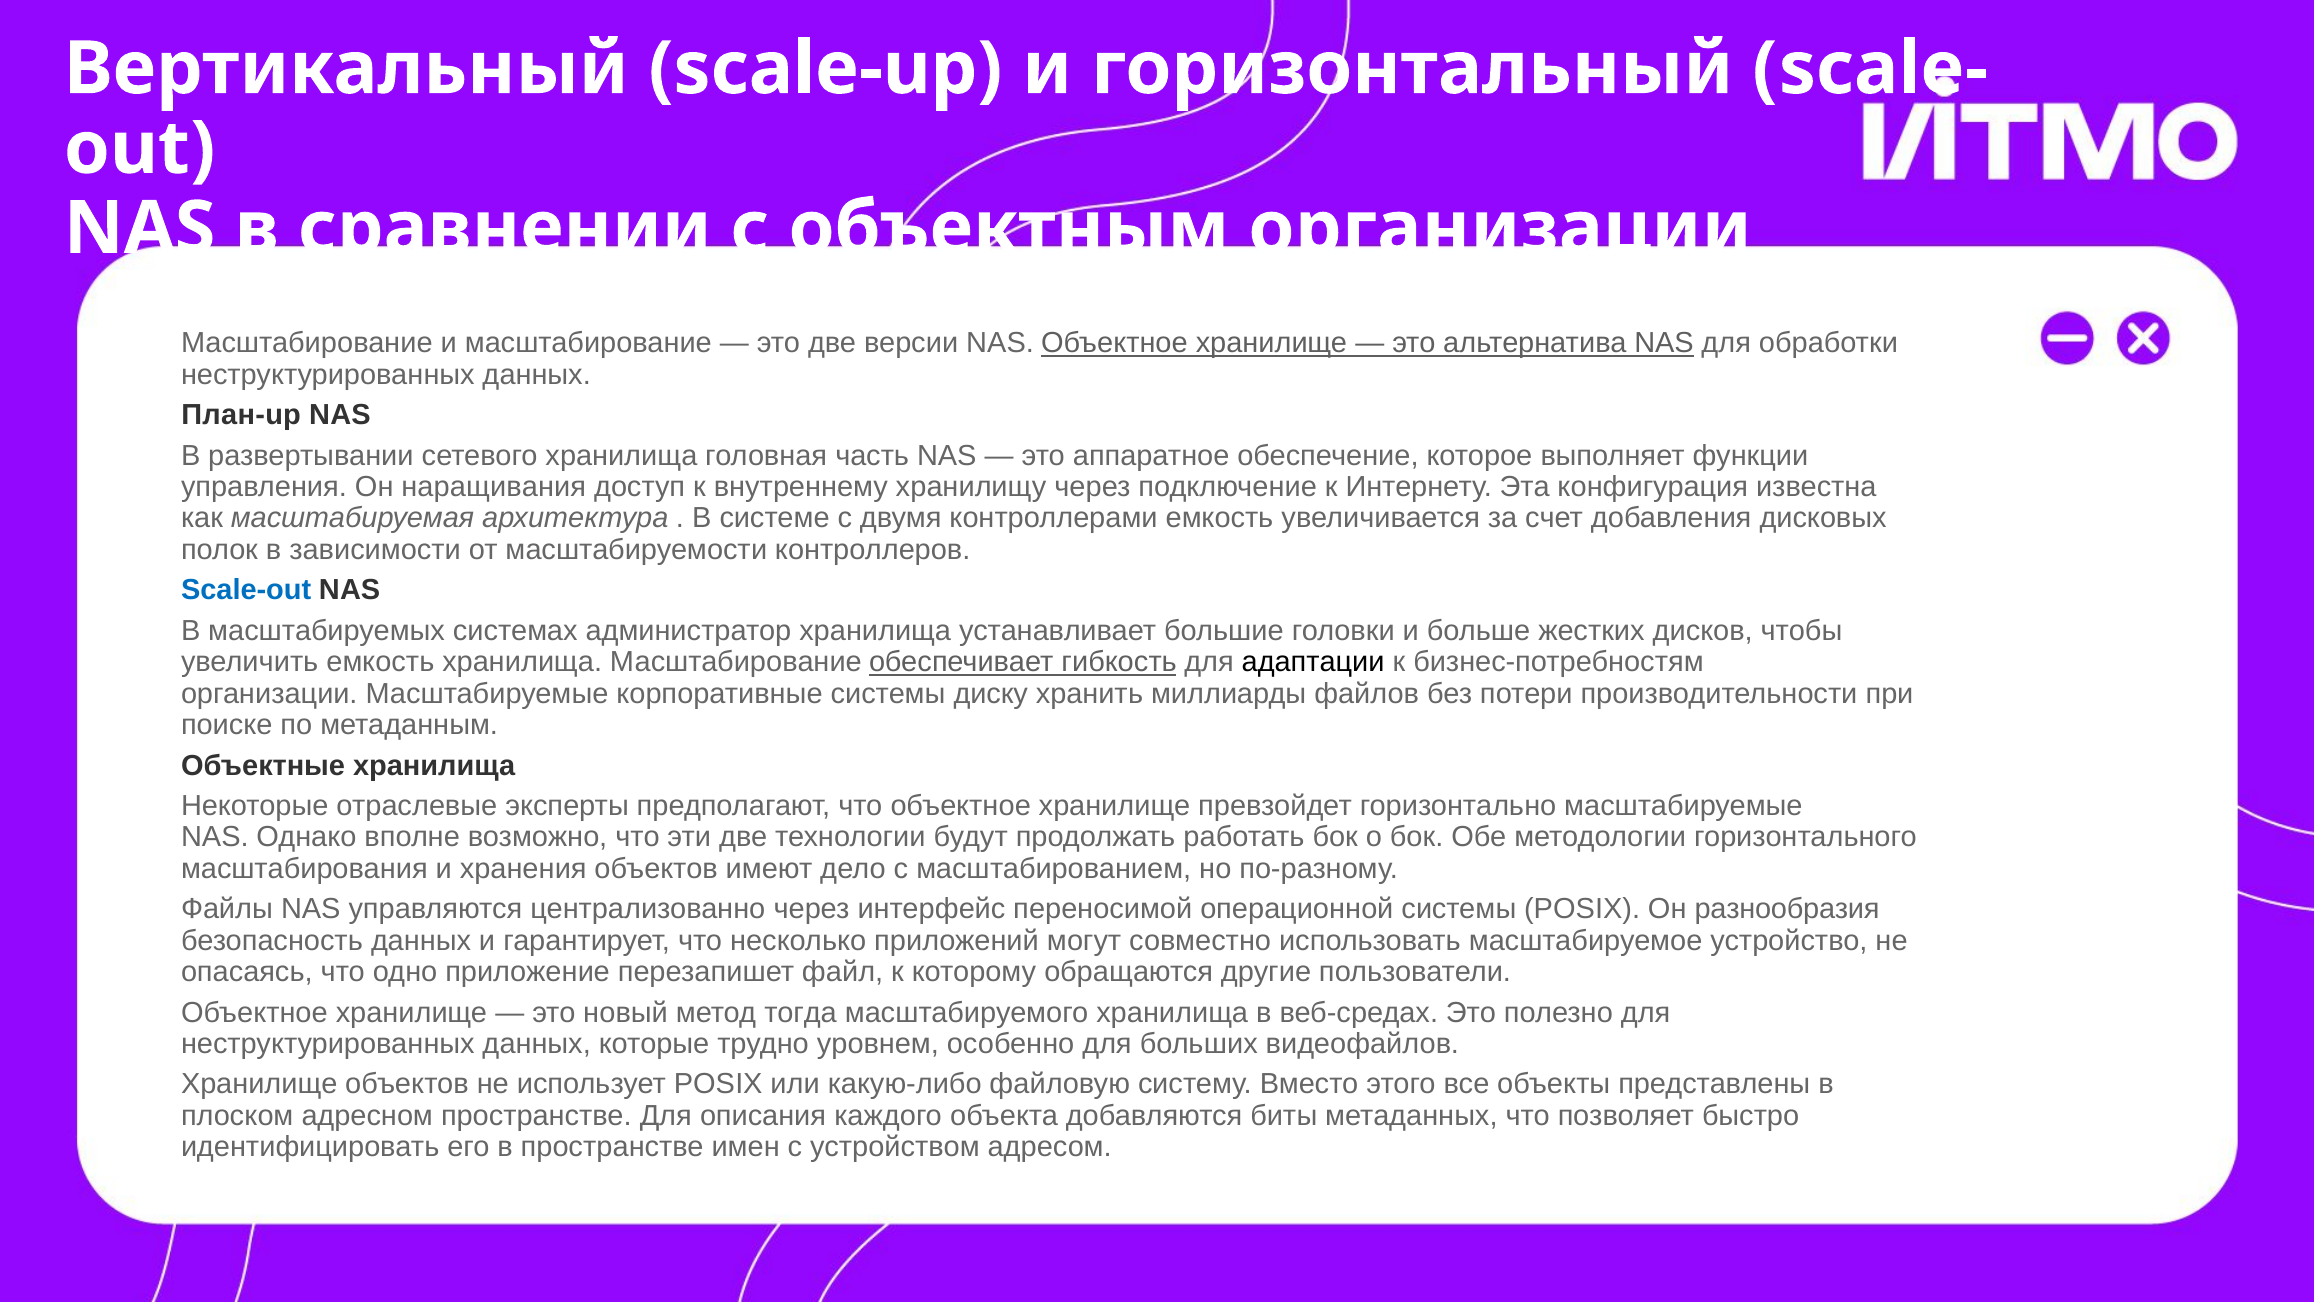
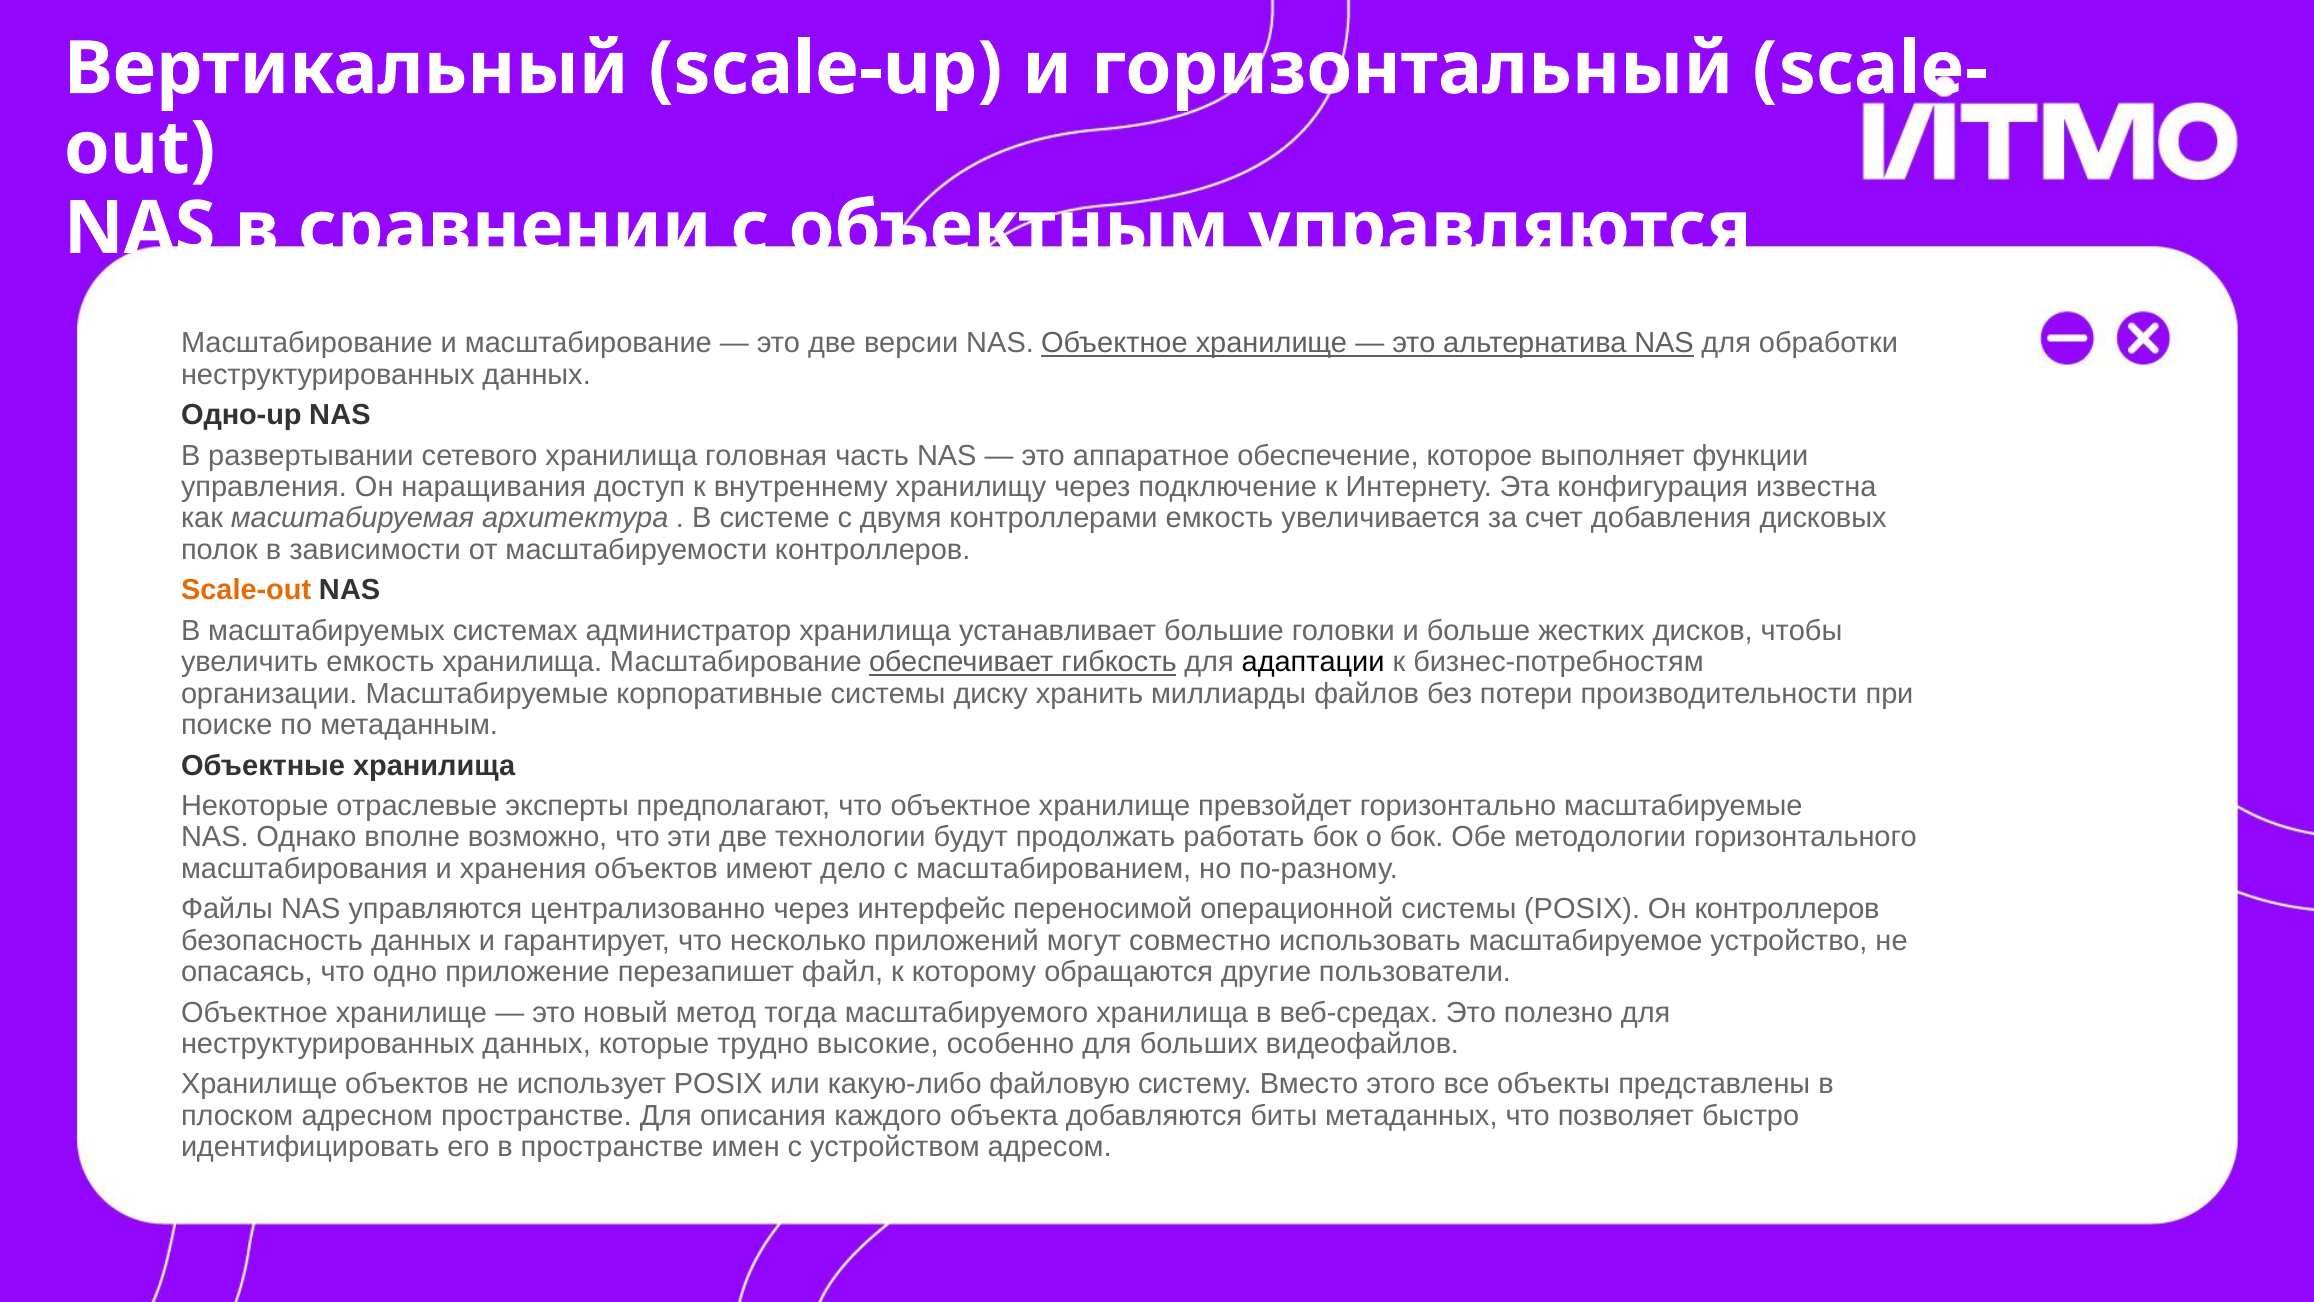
объектным организации: организации -> управляются
План-up: План-up -> Одно-up
Scale-out colour: blue -> orange
Он разнообразия: разнообразия -> контроллеров
уровнем: уровнем -> высокие
